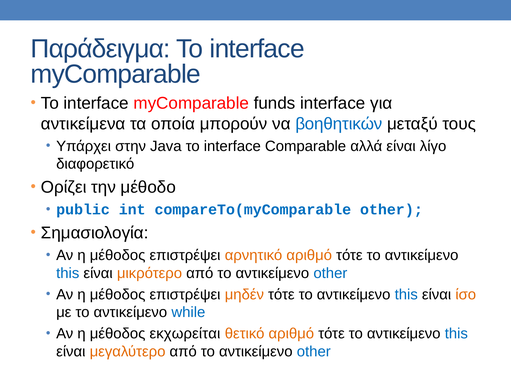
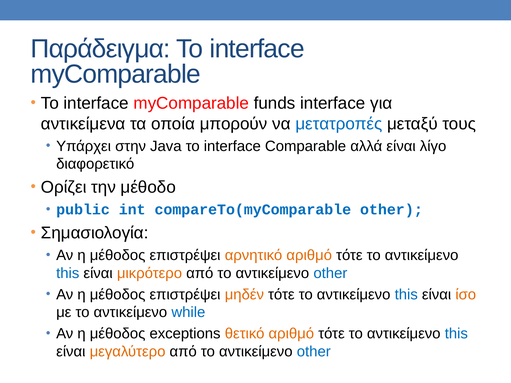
βοηθητικών: βοηθητικών -> μετατροπές
εκχωρείται: εκχωρείται -> exceptions
